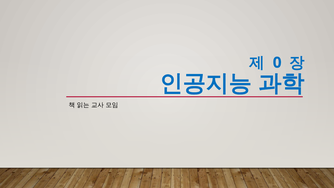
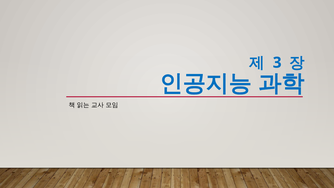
0: 0 -> 3
